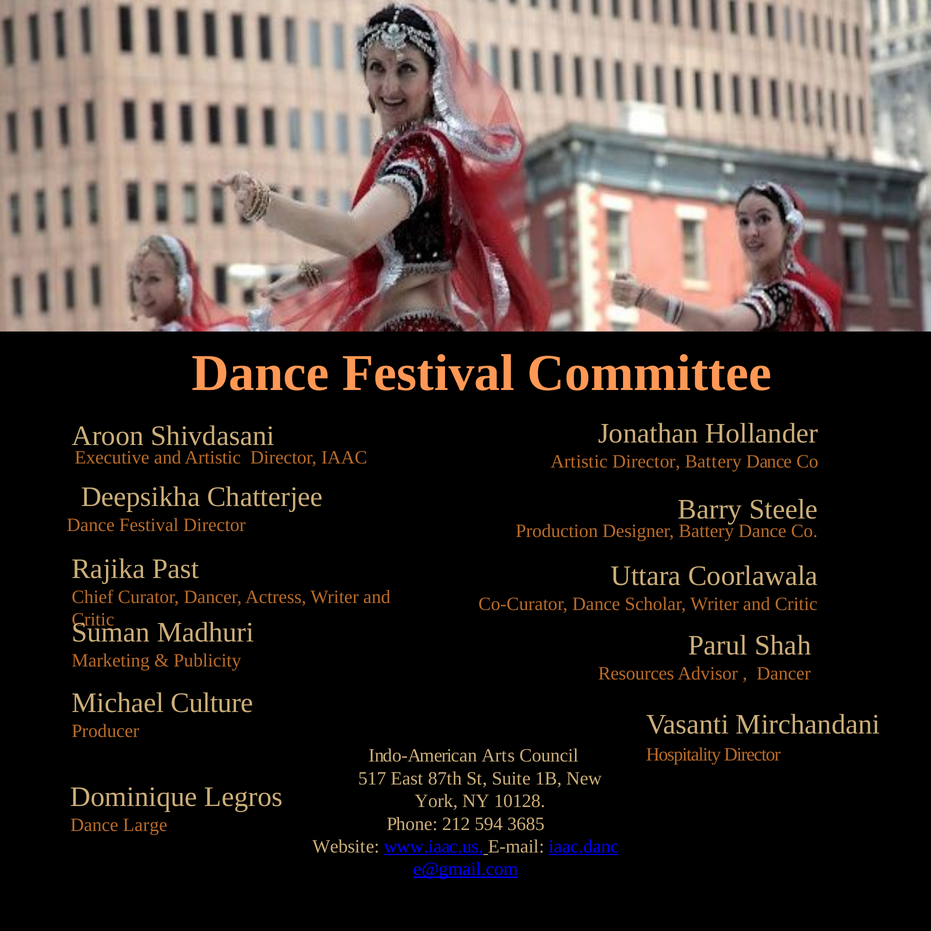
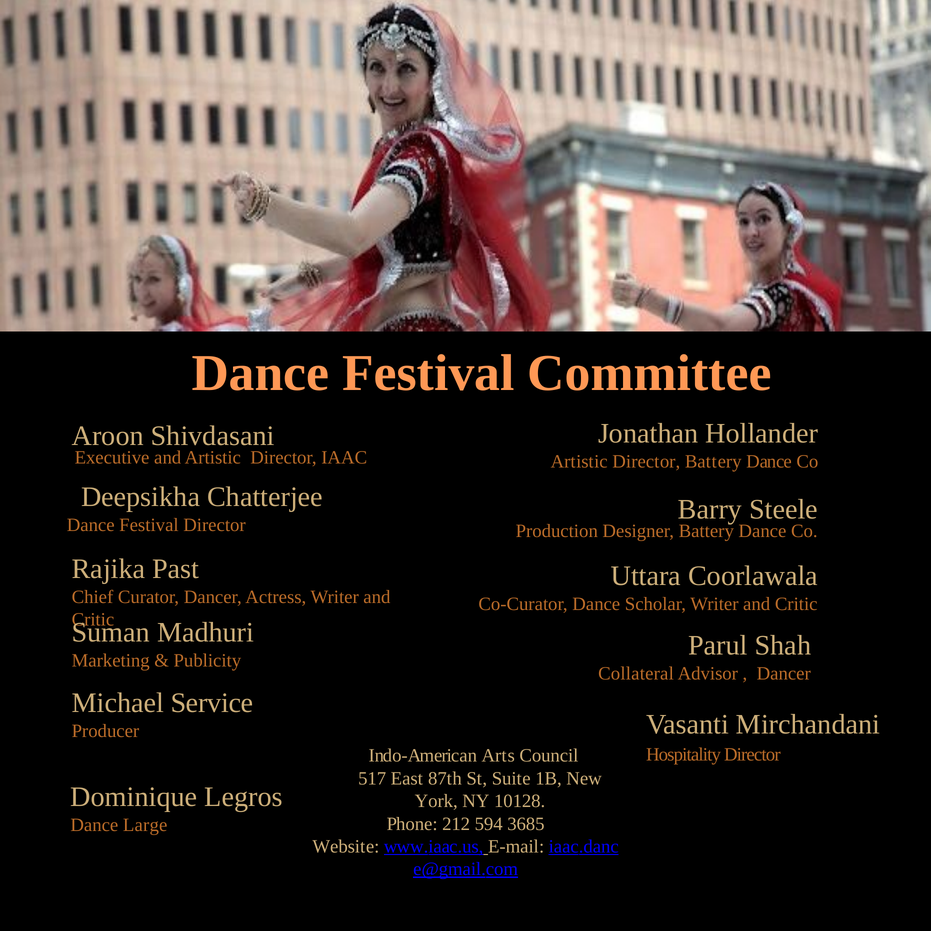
Resources: Resources -> Collateral
Culture: Culture -> Service
